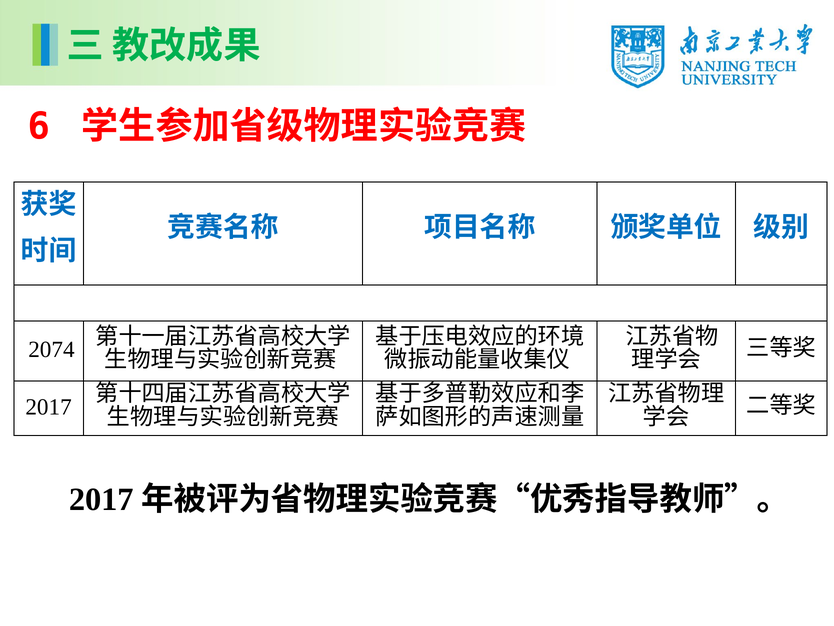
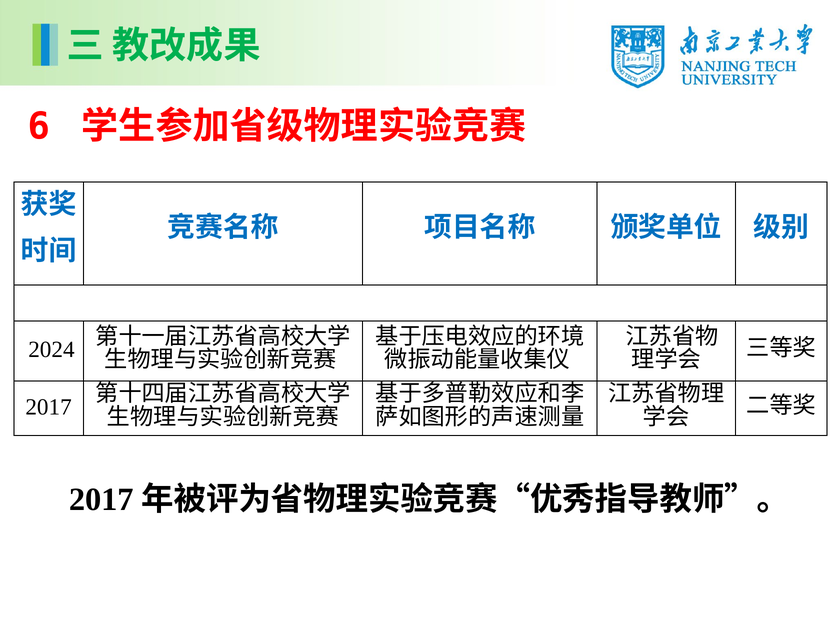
2074: 2074 -> 2024
